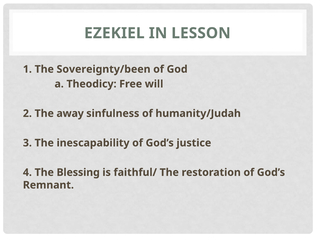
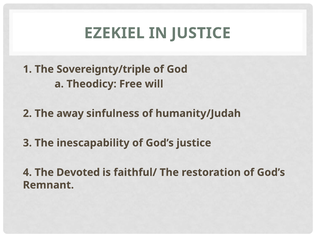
IN LESSON: LESSON -> JUSTICE
Sovereignty/been: Sovereignty/been -> Sovereignty/triple
Blessing: Blessing -> Devoted
